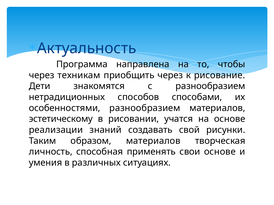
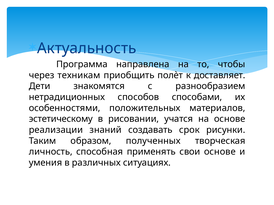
приобщить через: через -> полѐт
рисование: рисование -> доставляет
особенностями разнообразием: разнообразием -> положительных
свой: свой -> срок
образом материалов: материалов -> полученных
